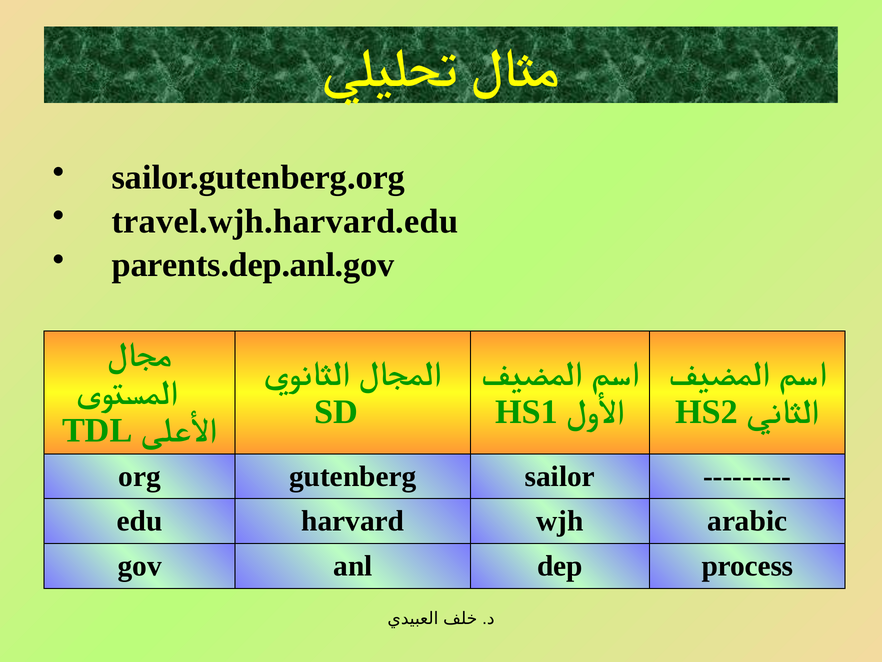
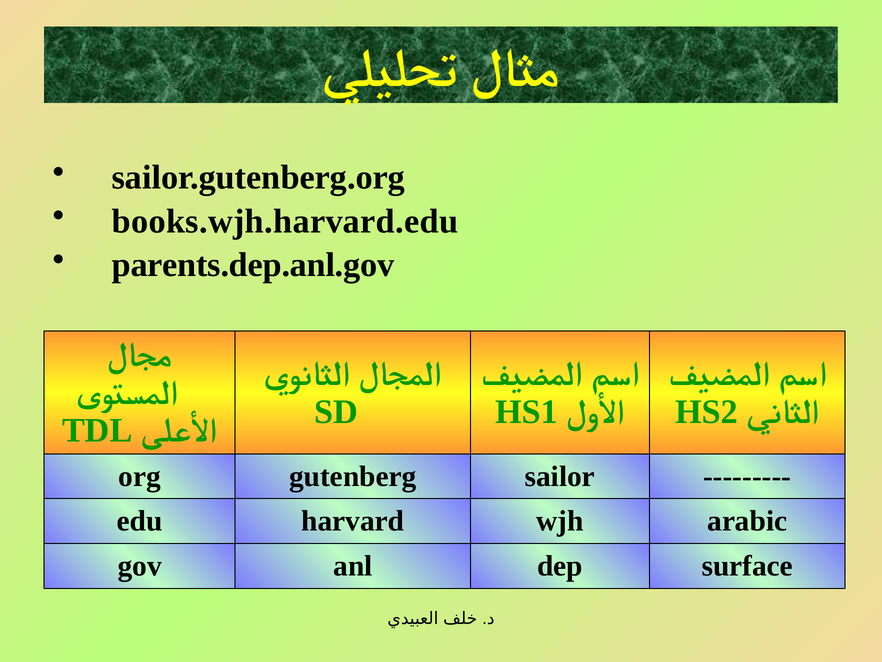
travel.wjh.harvard.edu: travel.wjh.harvard.edu -> books.wjh.harvard.edu
process: process -> surface
